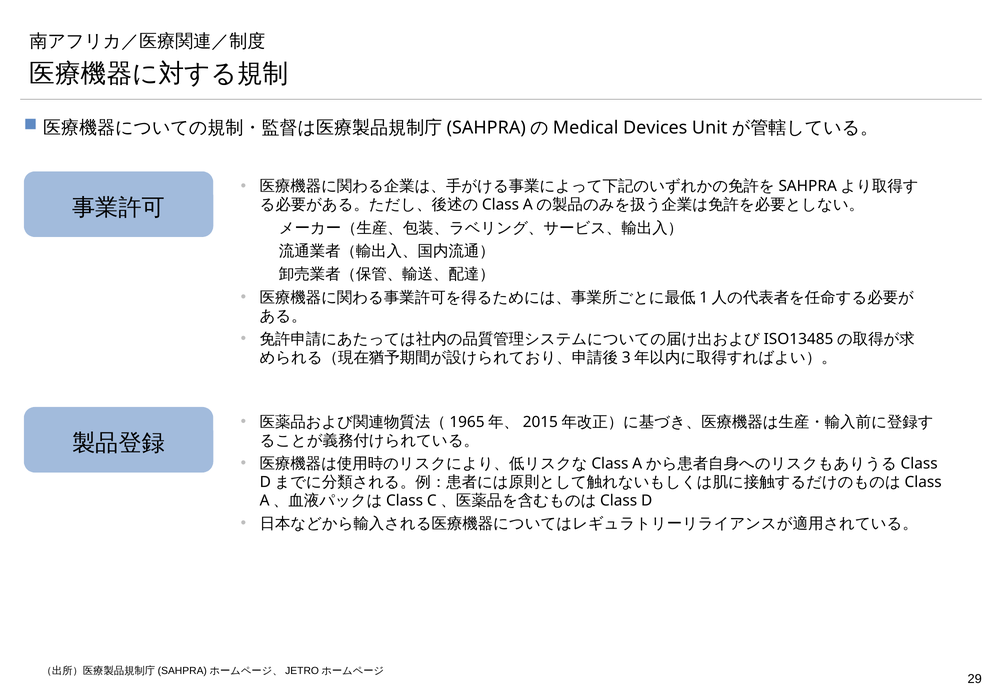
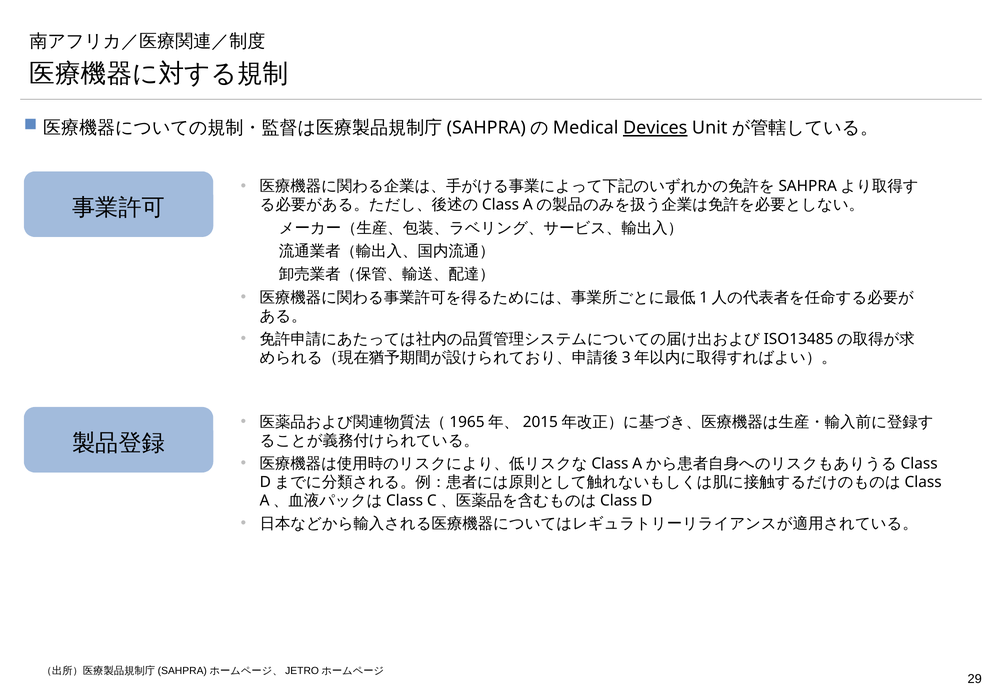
Devices underline: none -> present
